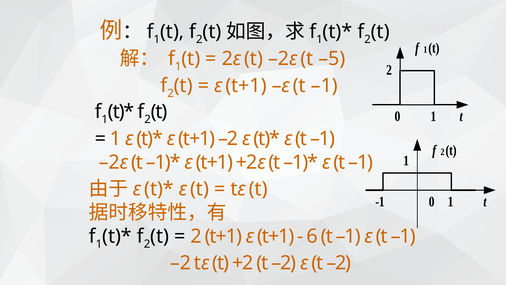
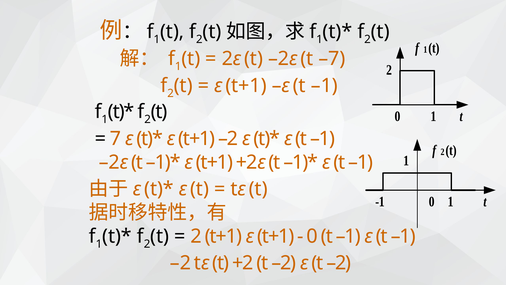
–5: –5 -> –7
1 at (116, 138): 1 -> 7
6 at (312, 236): 6 -> 0
